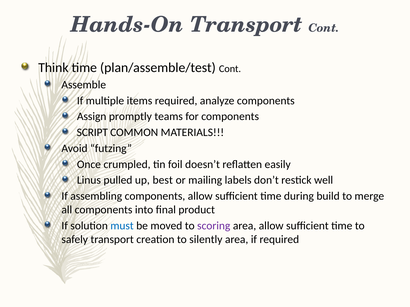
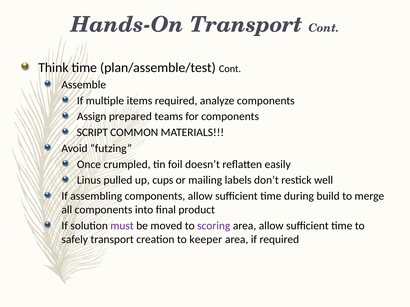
promptly: promptly -> prepared
best: best -> cups
must colour: blue -> purple
silently: silently -> keeper
